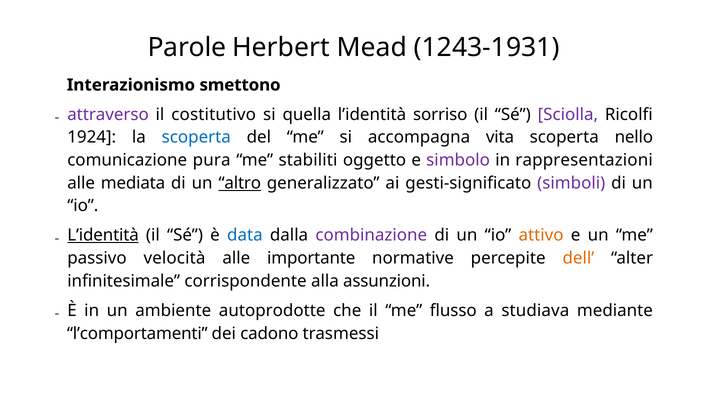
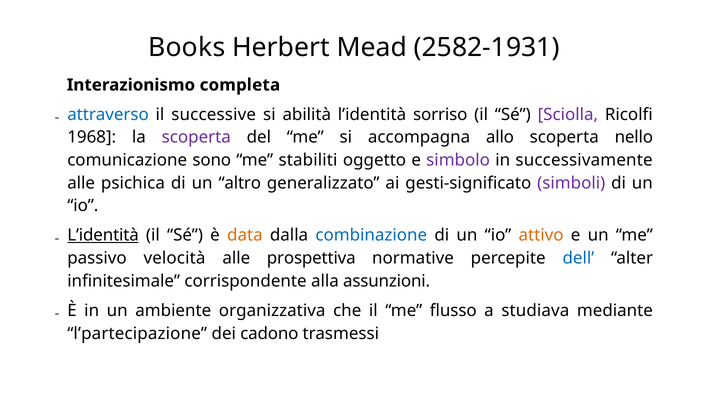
Parole: Parole -> Books
1243-1931: 1243-1931 -> 2582-1931
smettono: smettono -> completa
attraverso colour: purple -> blue
costitutivo: costitutivo -> successive
quella: quella -> abilità
1924: 1924 -> 1968
scoperta at (196, 137) colour: blue -> purple
vita: vita -> allo
pura: pura -> sono
rappresentazioni: rappresentazioni -> successivamente
mediata: mediata -> psichica
altro underline: present -> none
data colour: blue -> orange
combinazione colour: purple -> blue
importante: importante -> prospettiva
dell colour: orange -> blue
autoprodotte: autoprodotte -> organizzativa
l’comportamenti: l’comportamenti -> l’partecipazione
